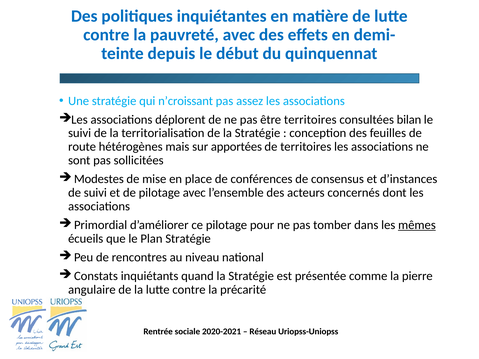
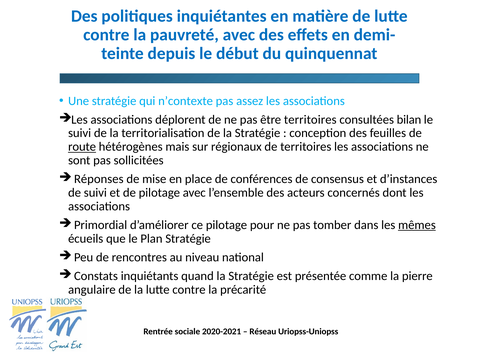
n’croissant: n’croissant -> n’contexte
route underline: none -> present
apportées: apportées -> régionaux
Modestes: Modestes -> Réponses
